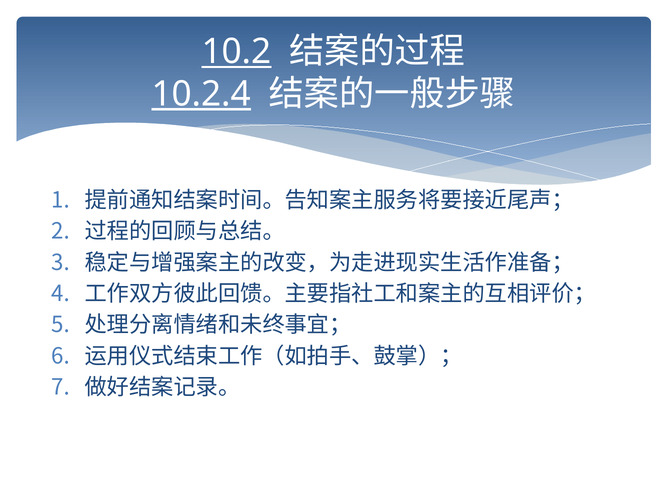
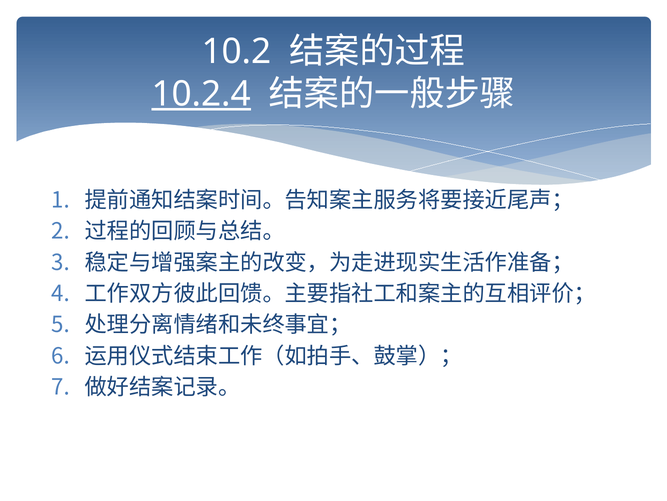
10.2 underline: present -> none
